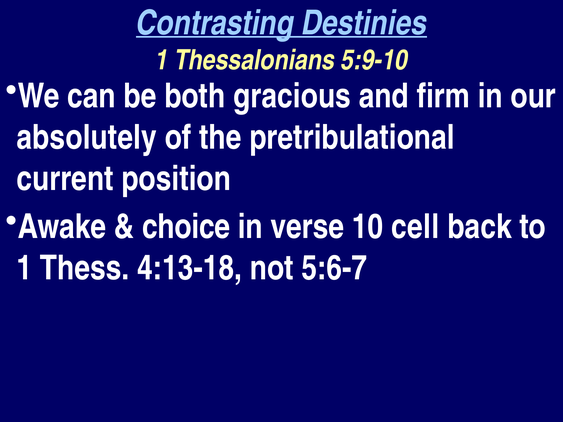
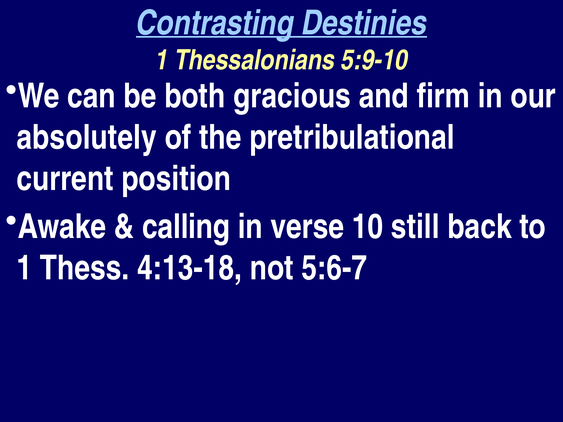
choice: choice -> calling
cell: cell -> still
